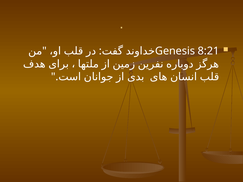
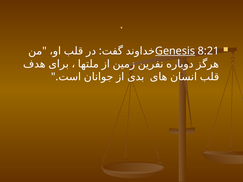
Genesis underline: none -> present
